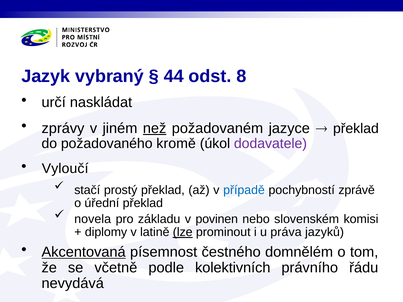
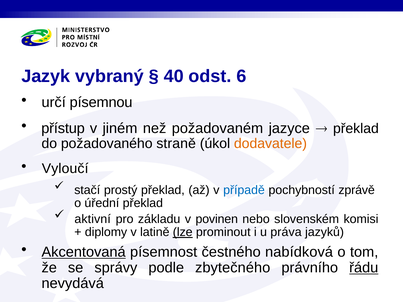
44: 44 -> 40
8: 8 -> 6
naskládat: naskládat -> písemnou
zprávy: zprávy -> přístup
než underline: present -> none
kromě: kromě -> straně
dodavatele colour: purple -> orange
novela: novela -> aktivní
domnělém: domnělém -> nabídková
včetně: včetně -> správy
kolektivních: kolektivních -> zbytečného
řádu underline: none -> present
